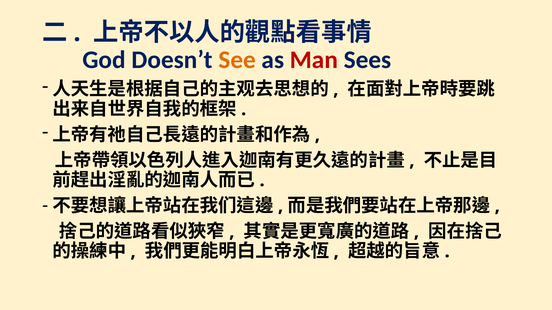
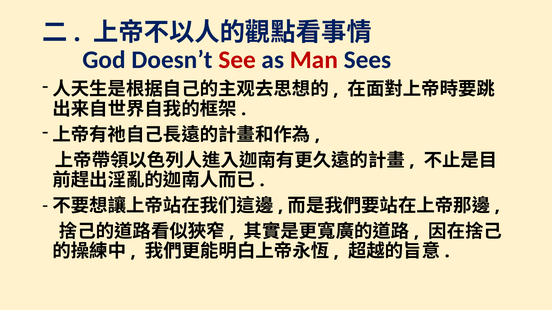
See colour: orange -> red
